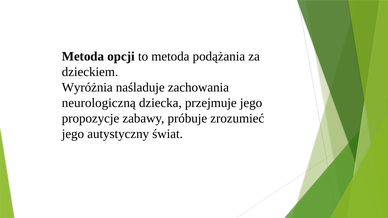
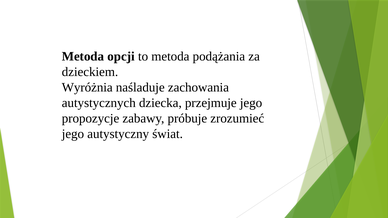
neurologiczną: neurologiczną -> autystycznych
